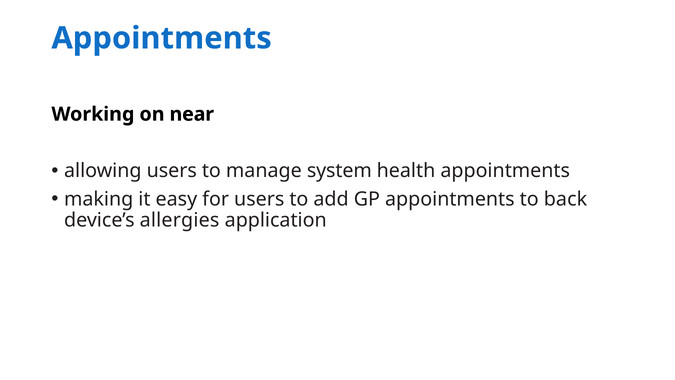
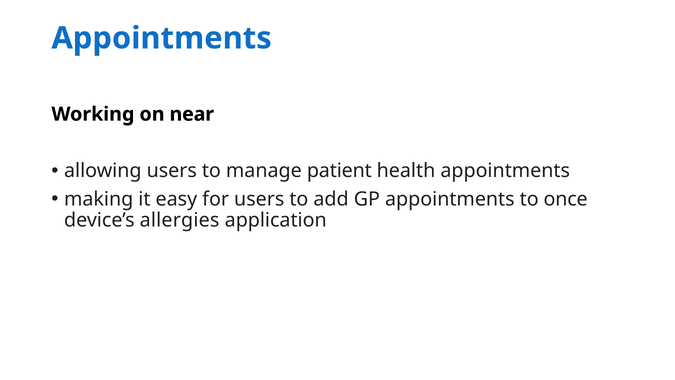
system: system -> patient
back: back -> once
